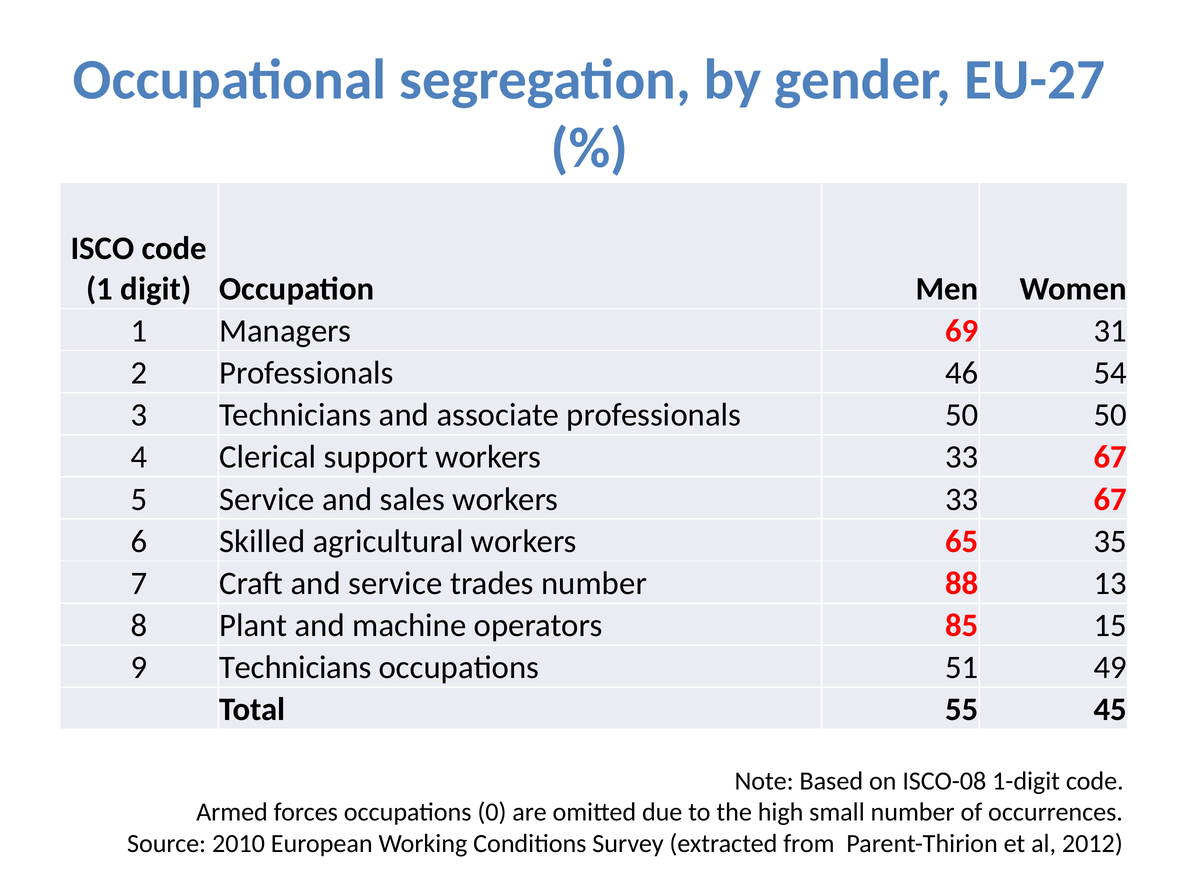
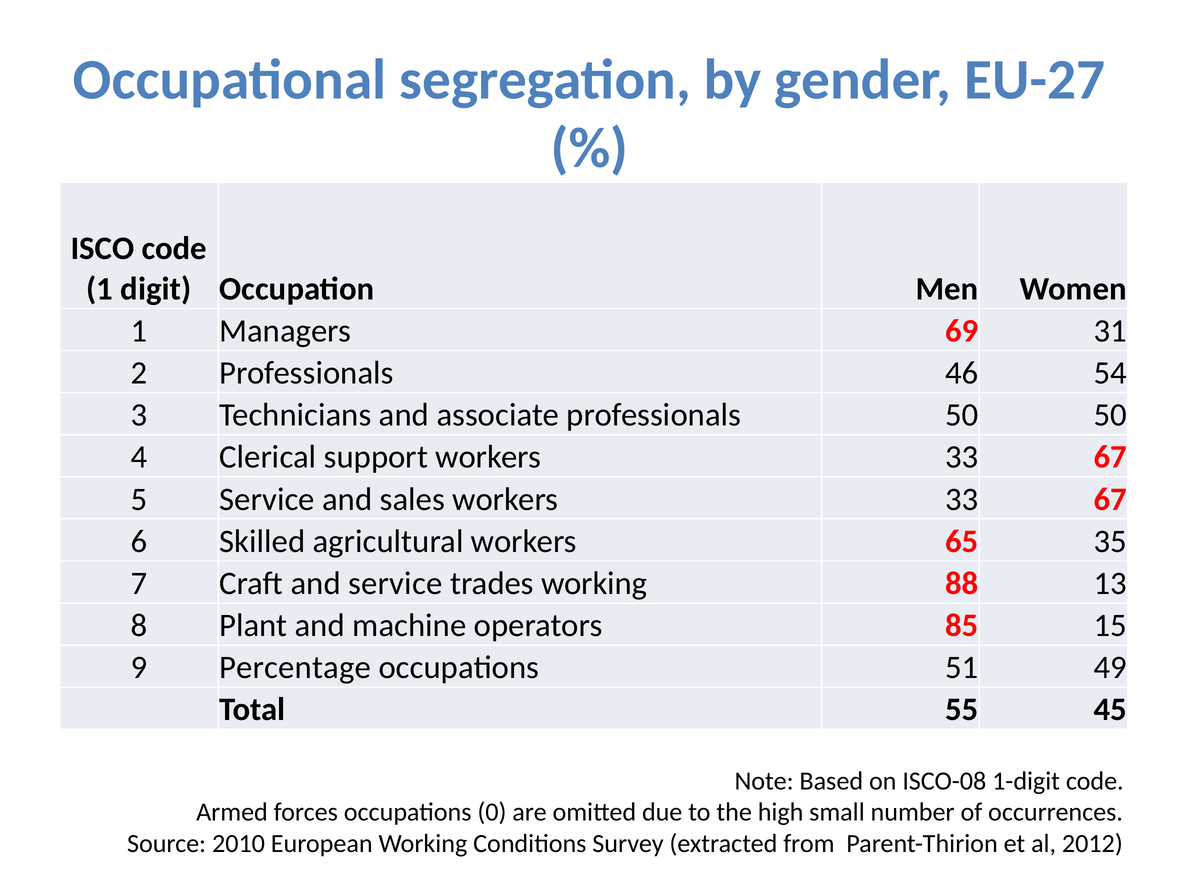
trades number: number -> working
9 Technicians: Technicians -> Percentage
